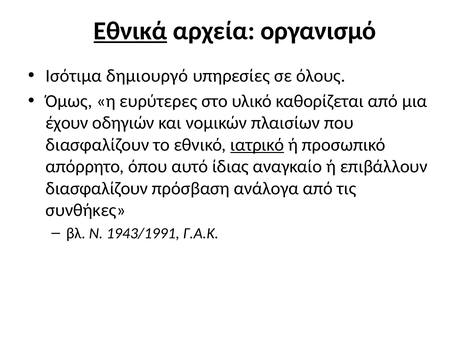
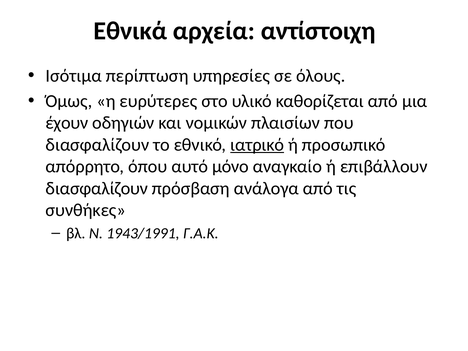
Εθνικά underline: present -> none
οργανισμό: οργανισμό -> αντίστοιχη
δημιουργό: δημιουργό -> περίπτωση
ίδιας: ίδιας -> μόνο
